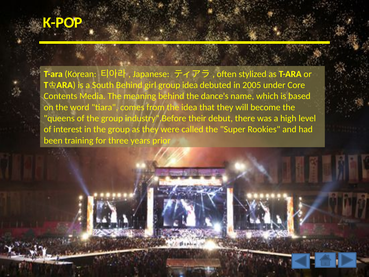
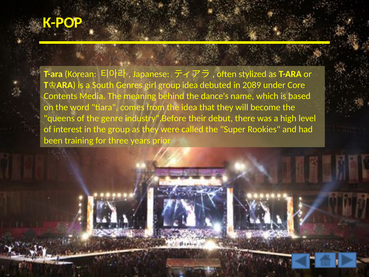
South Behind: Behind -> Genres
2005: 2005 -> 2089
of the group: group -> genre
